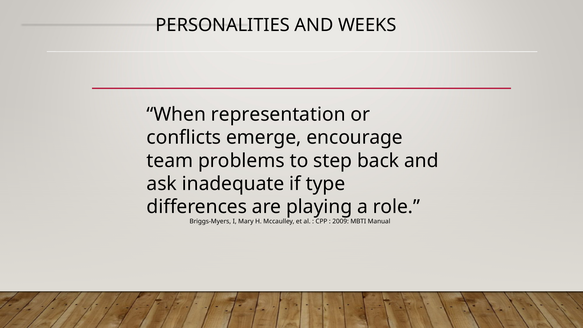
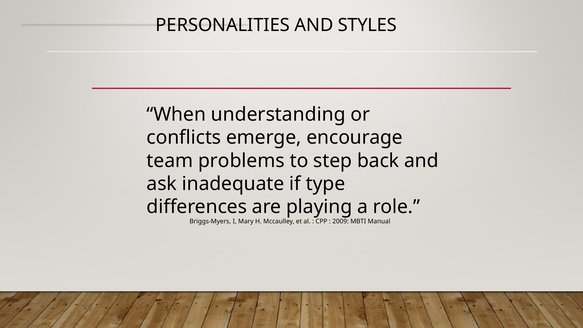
WEEKS: WEEKS -> STYLES
representation: representation -> understanding
